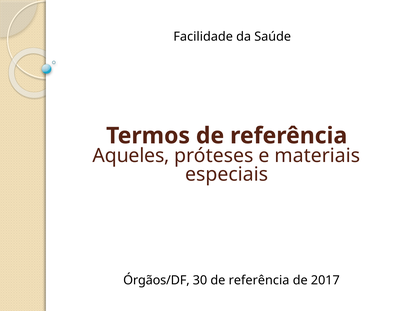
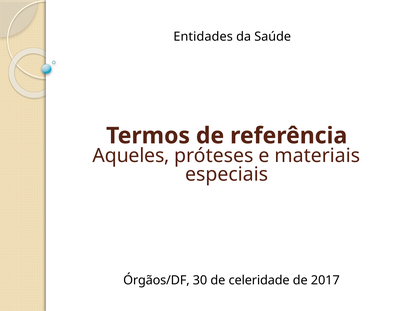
Facilidade: Facilidade -> Entidades
30 de referência: referência -> celeridade
